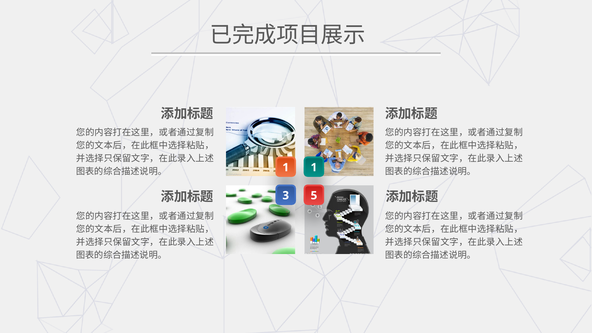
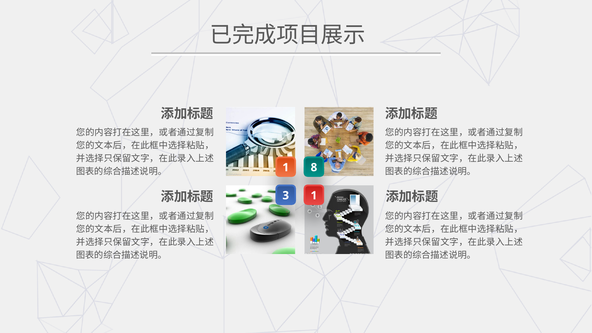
1 1: 1 -> 8
3 5: 5 -> 1
